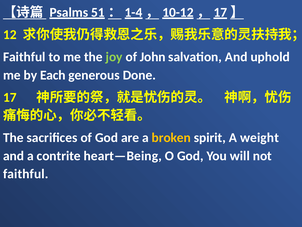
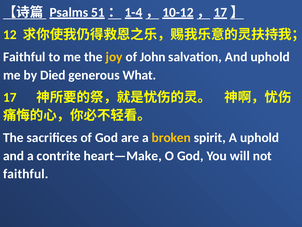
joy colour: light green -> yellow
Each: Each -> Died
Done: Done -> What
A weight: weight -> uphold
heart—Being: heart—Being -> heart—Make
